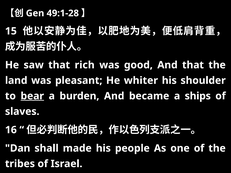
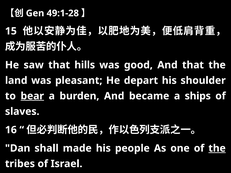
rich: rich -> hills
whiter: whiter -> depart
the at (217, 148) underline: none -> present
